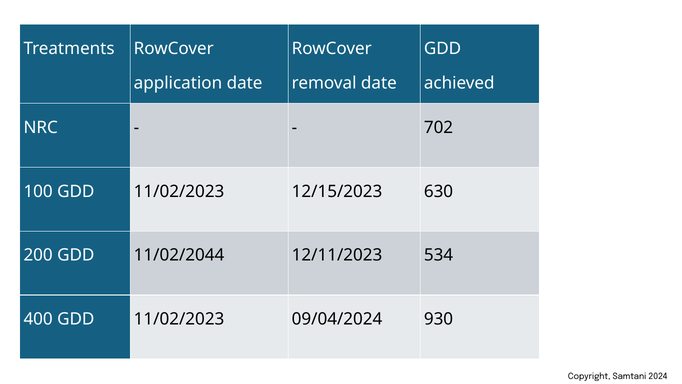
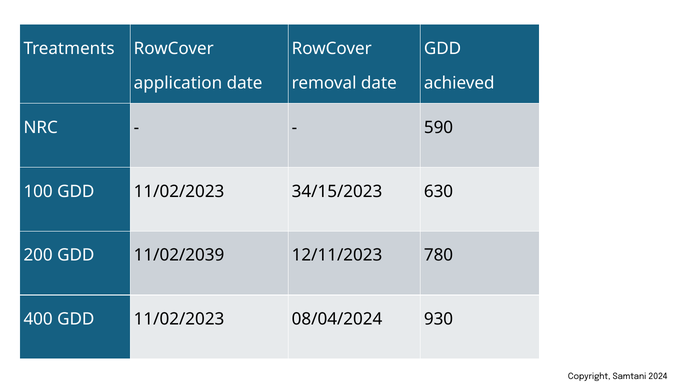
702: 702 -> 590
12/15/2023: 12/15/2023 -> 34/15/2023
11/02/2044: 11/02/2044 -> 11/02/2039
534: 534 -> 780
09/04/2024: 09/04/2024 -> 08/04/2024
